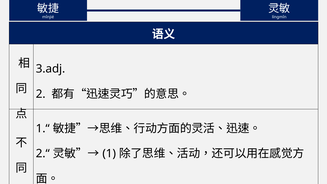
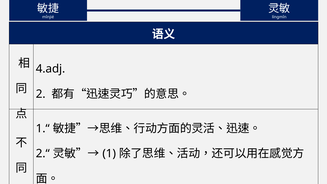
3.adj: 3.adj -> 4.adj
